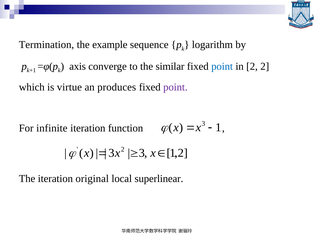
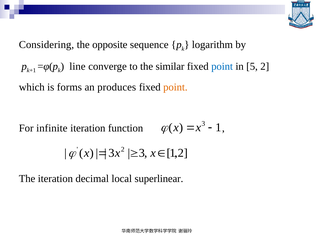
Termination: Termination -> Considering
example: example -> opposite
axis: axis -> line
in 2: 2 -> 5
virtue: virtue -> forms
point at (175, 87) colour: purple -> orange
original: original -> decimal
